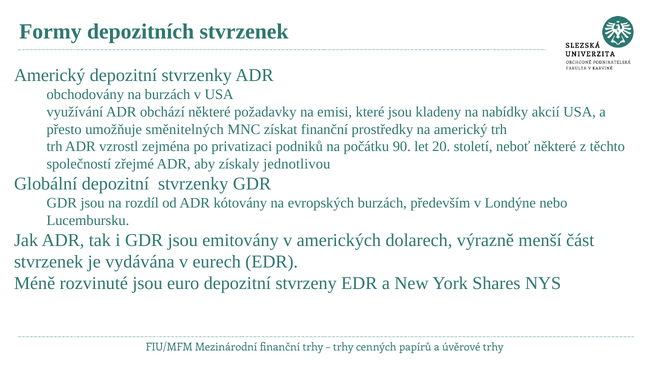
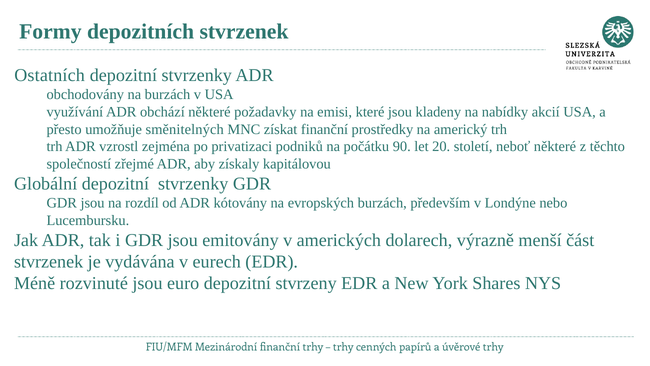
Americký at (50, 75): Americký -> Ostatních
jednotlivou: jednotlivou -> kapitálovou
